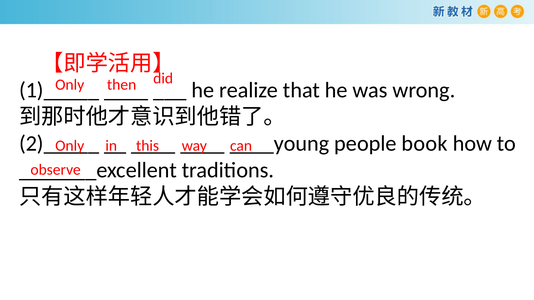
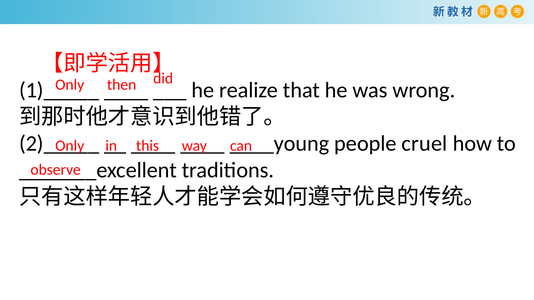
book: book -> cruel
